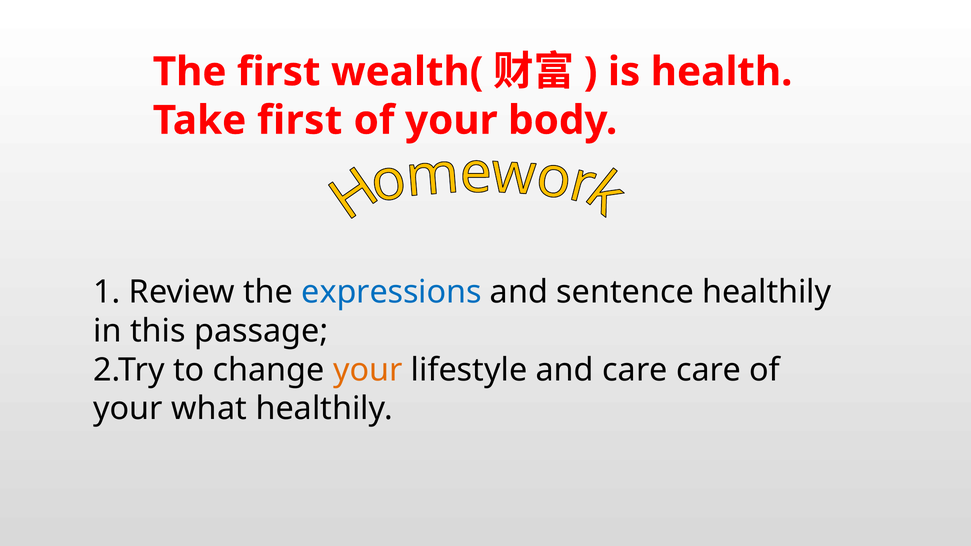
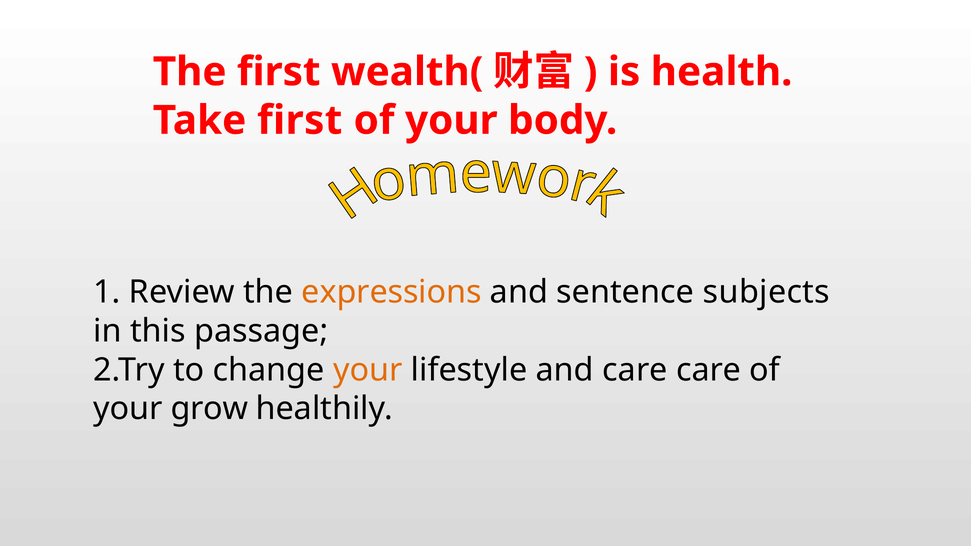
expressions colour: blue -> orange
sentence healthily: healthily -> subjects
what: what -> grow
